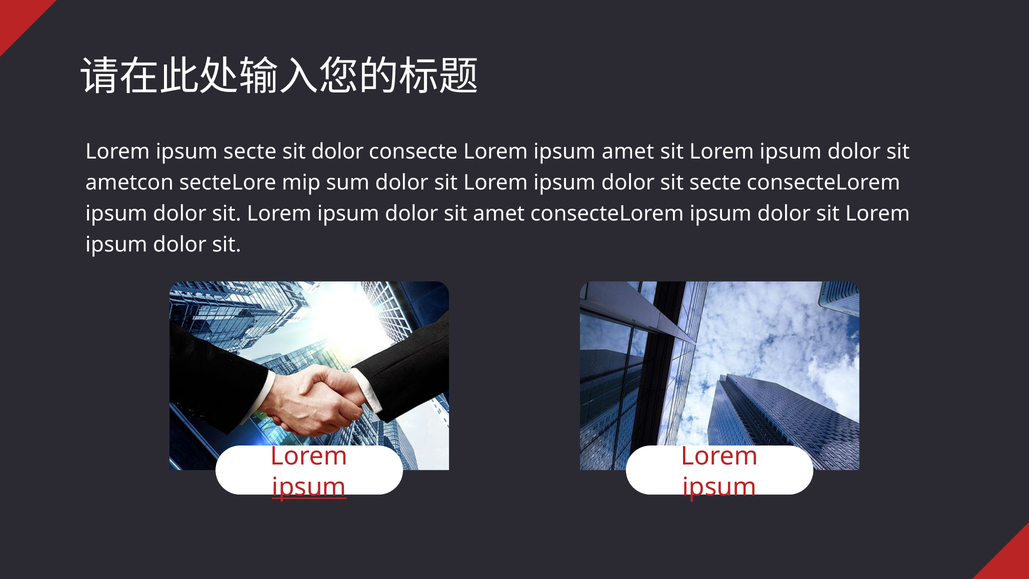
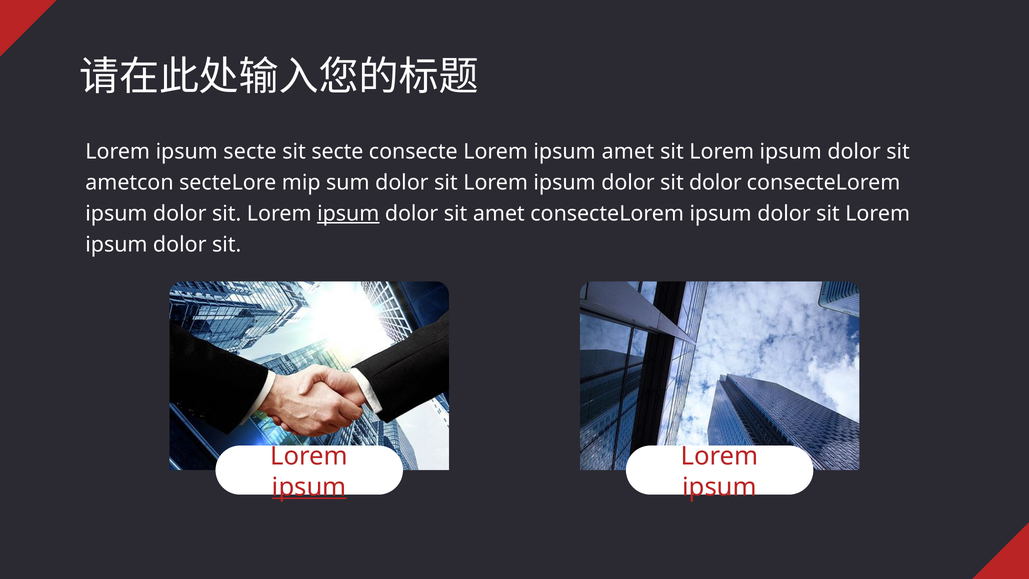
sit dolor: dolor -> secte
sit secte: secte -> dolor
ipsum at (348, 214) underline: none -> present
